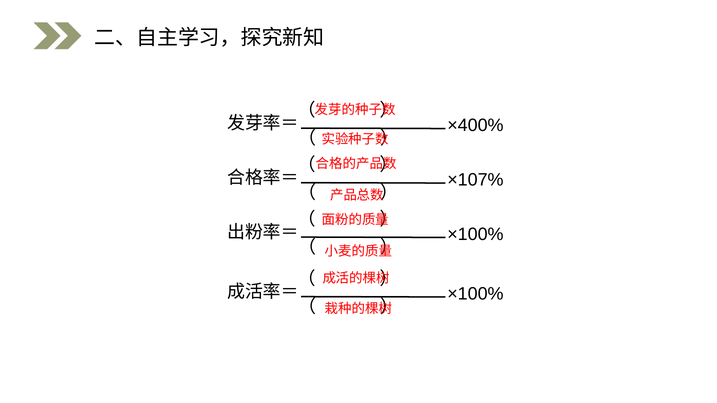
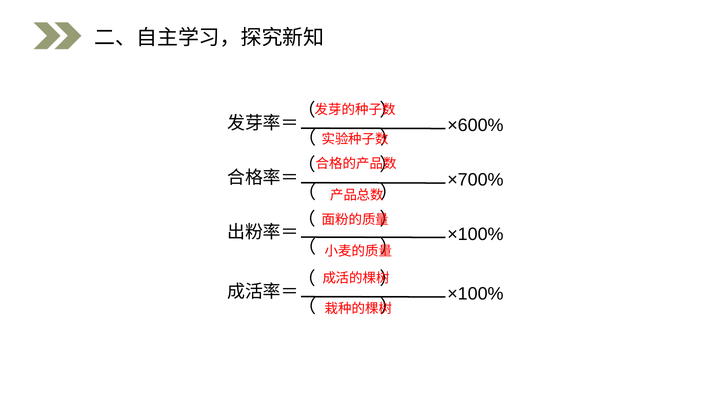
×400%: ×400% -> ×600%
×107%: ×107% -> ×700%
